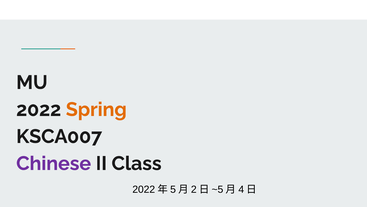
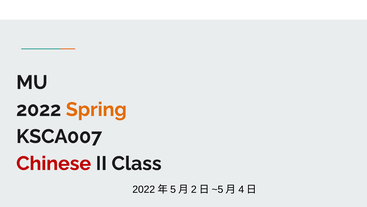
Chinese colour: purple -> red
